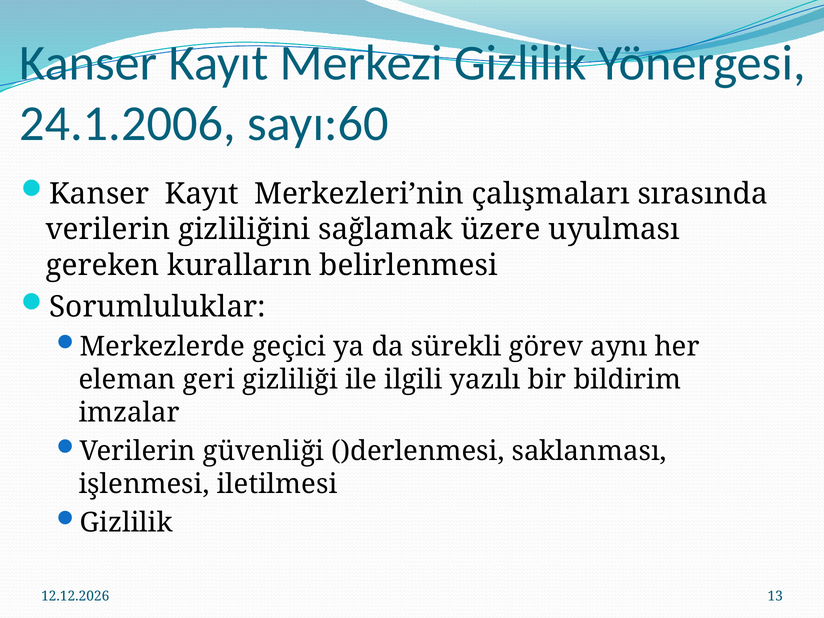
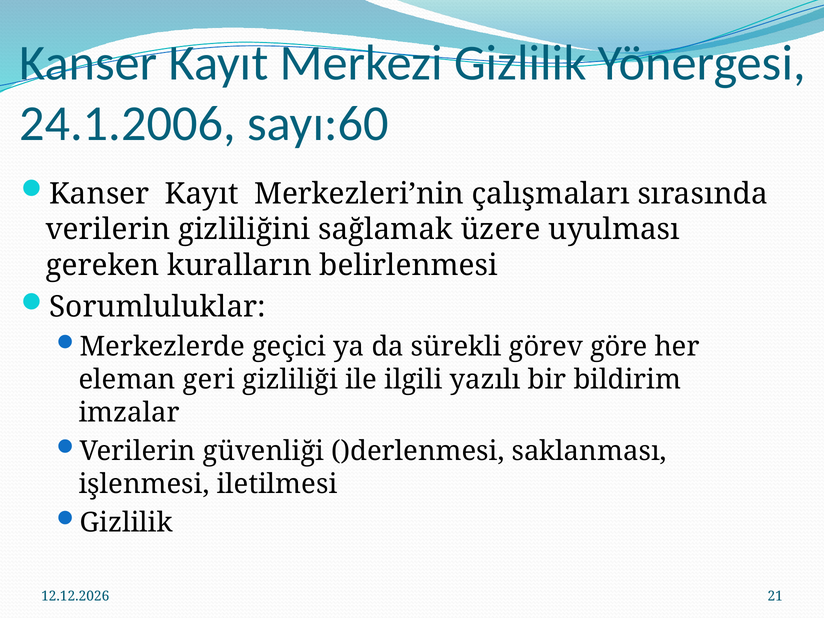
aynı: aynı -> göre
13: 13 -> 21
